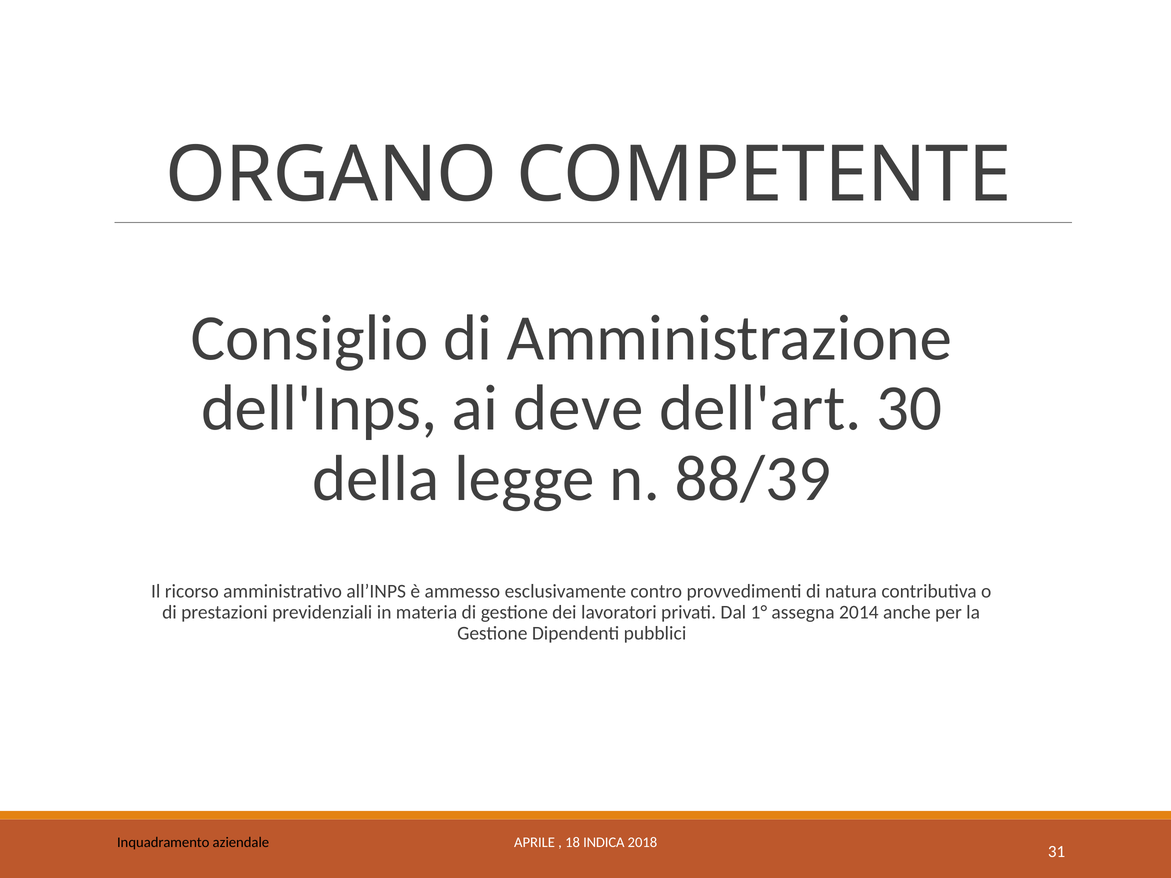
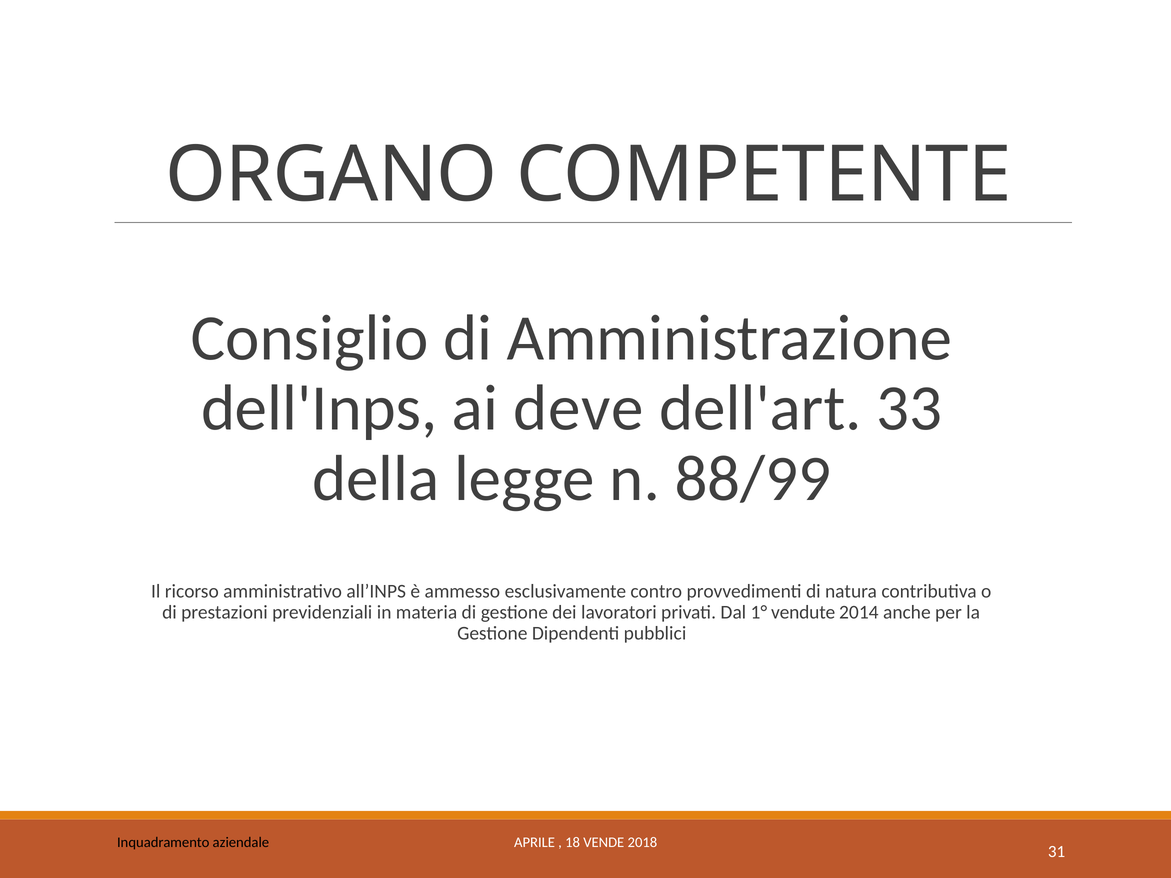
30: 30 -> 33
88/39: 88/39 -> 88/99
assegna: assegna -> vendute
INDICA: INDICA -> VENDE
